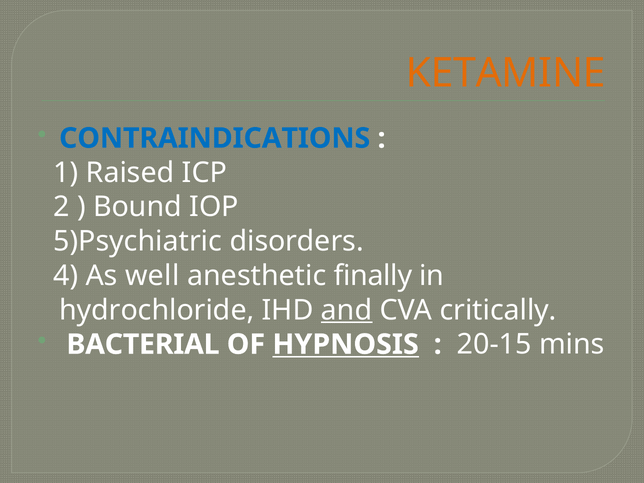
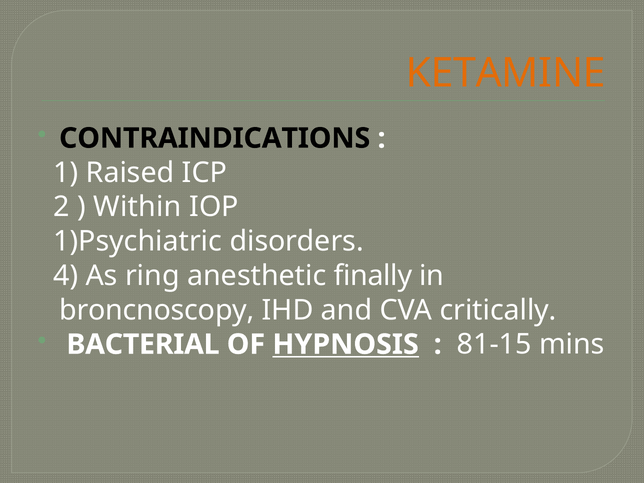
CONTRAINDICATIONS colour: blue -> black
Bound: Bound -> Within
5)Psychiatric: 5)Psychiatric -> 1)Psychiatric
well: well -> ring
hydrochloride: hydrochloride -> broncnoscopy
and underline: present -> none
20-15: 20-15 -> 81-15
